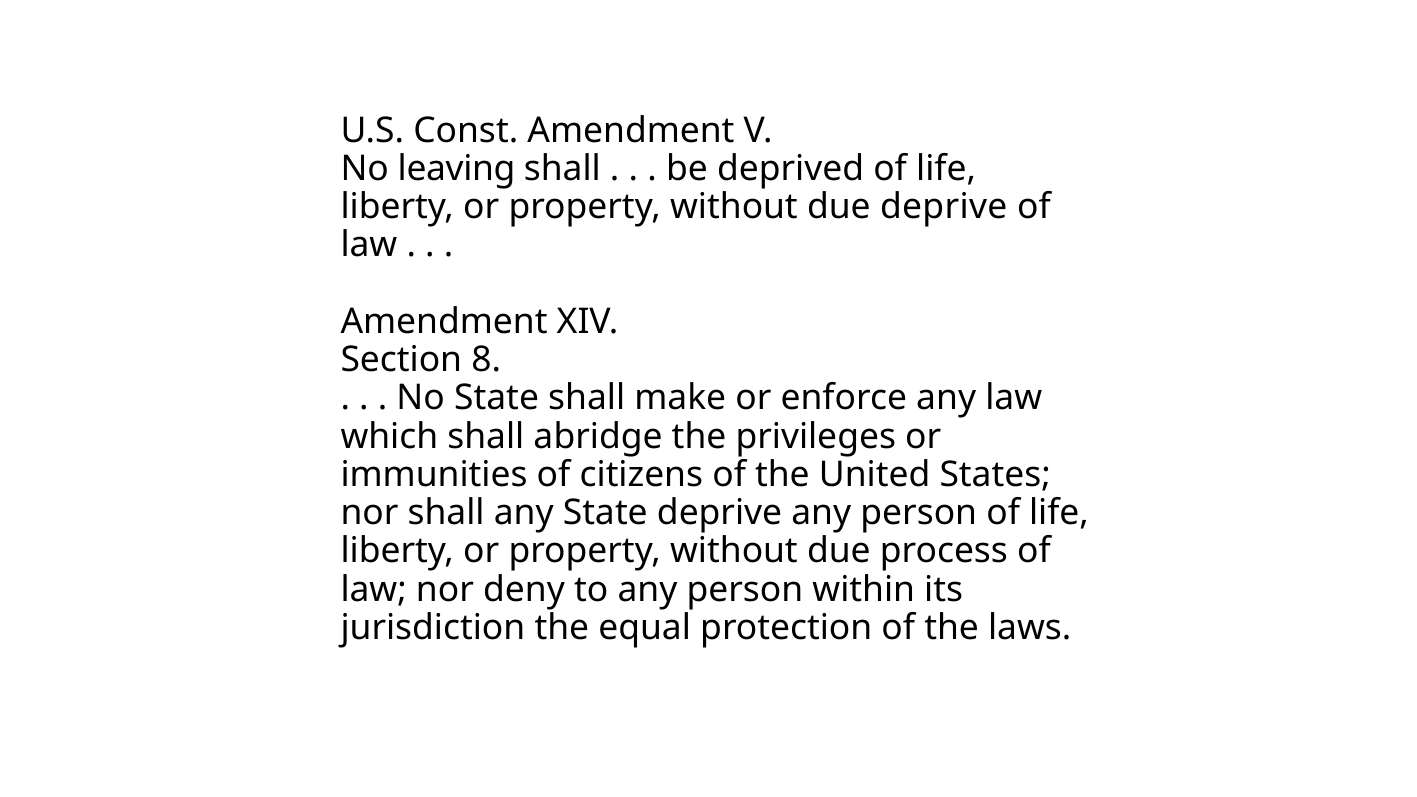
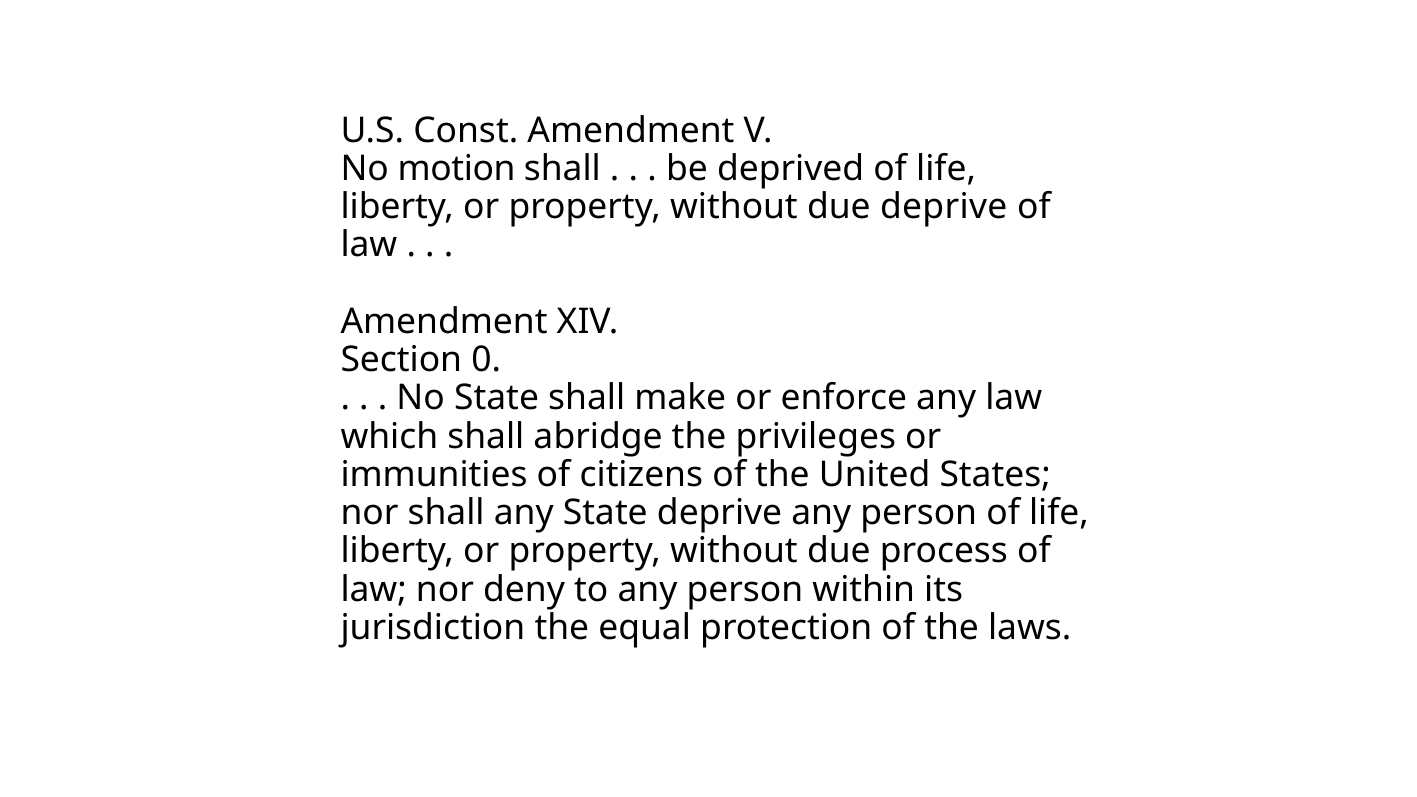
leaving: leaving -> motion
8: 8 -> 0
